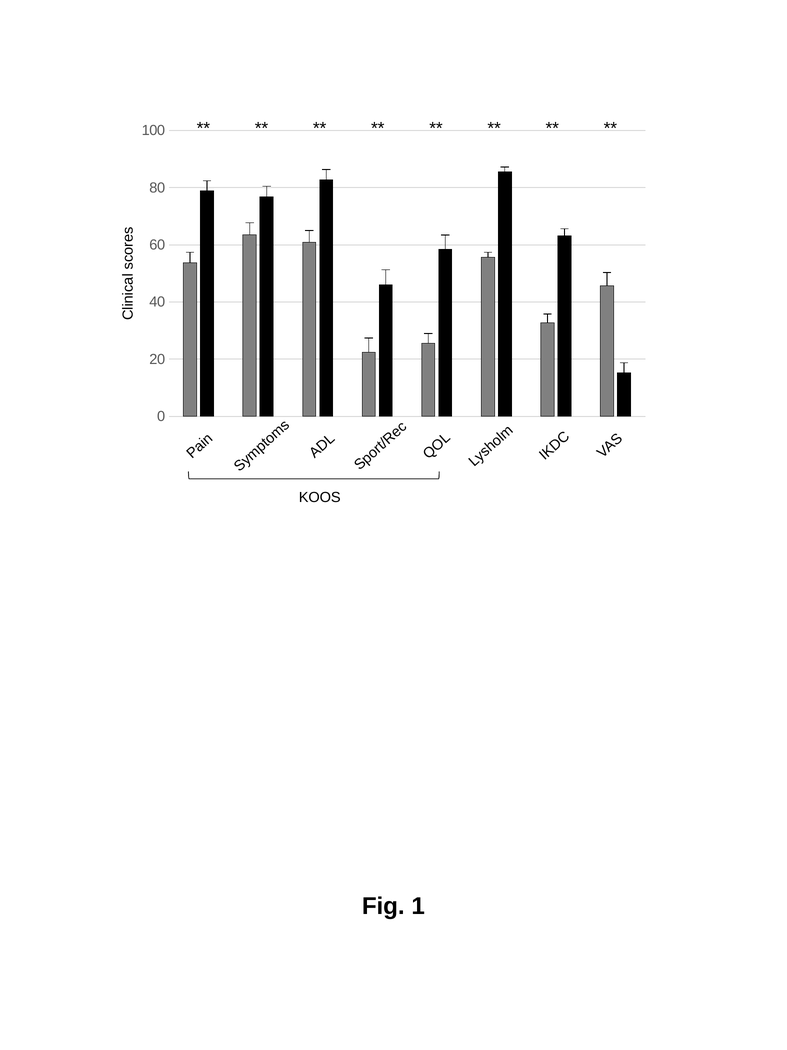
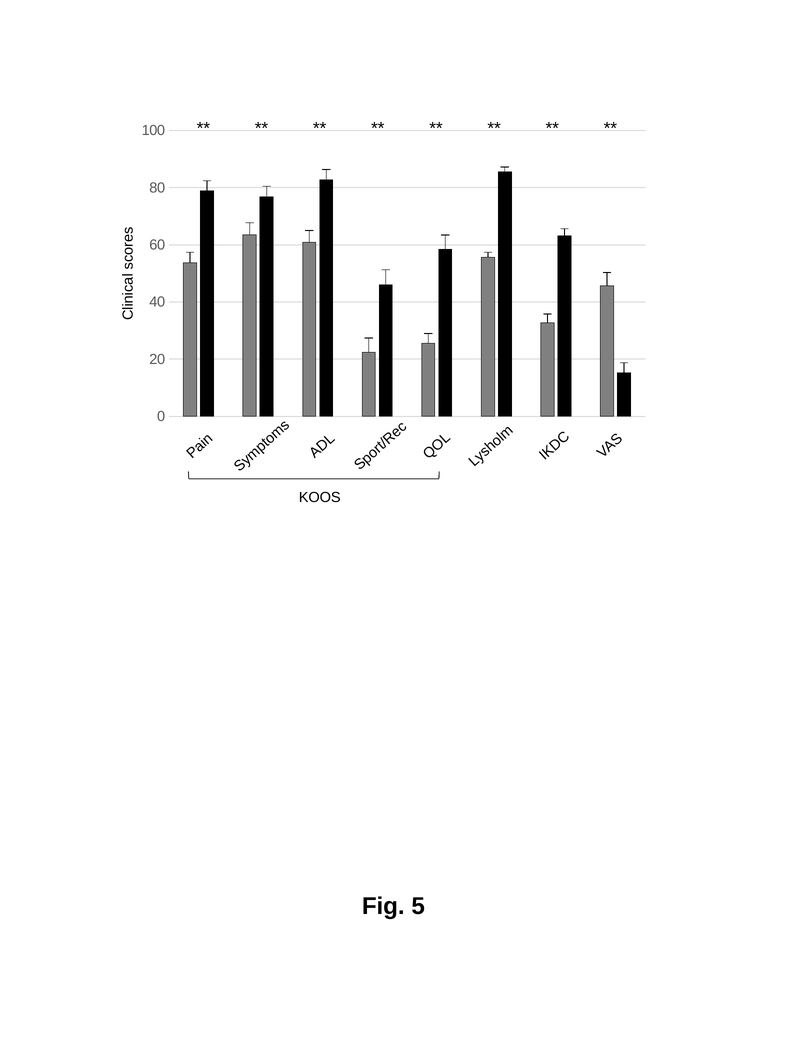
1: 1 -> 5
